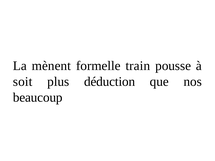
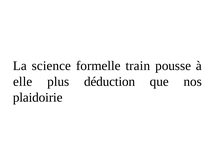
mènent: mènent -> science
soit: soit -> elle
beaucoup: beaucoup -> plaidoirie
